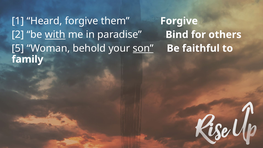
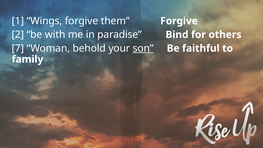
Heard: Heard -> Wings
with underline: present -> none
5: 5 -> 7
